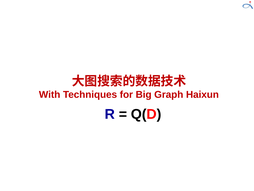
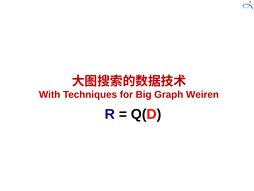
Haixun: Haixun -> Weiren
